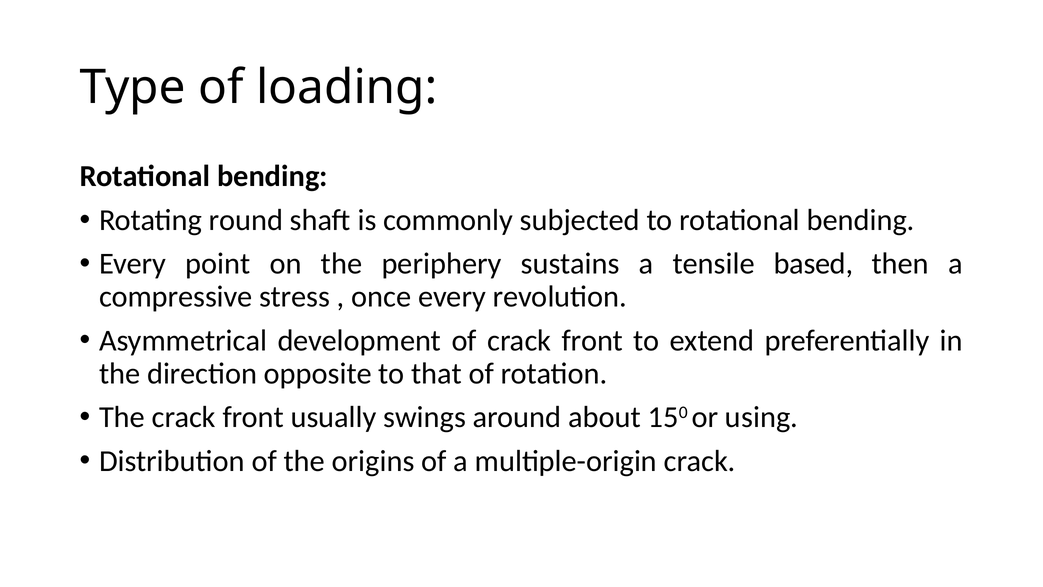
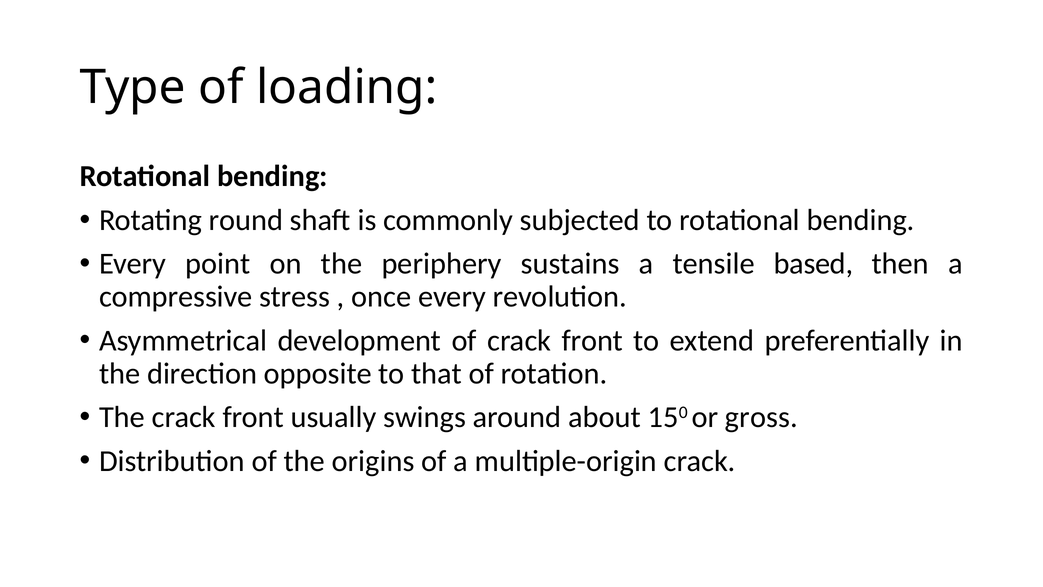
using: using -> gross
